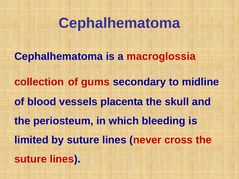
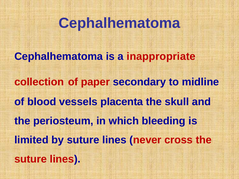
macroglossia: macroglossia -> inappropriate
gums: gums -> paper
